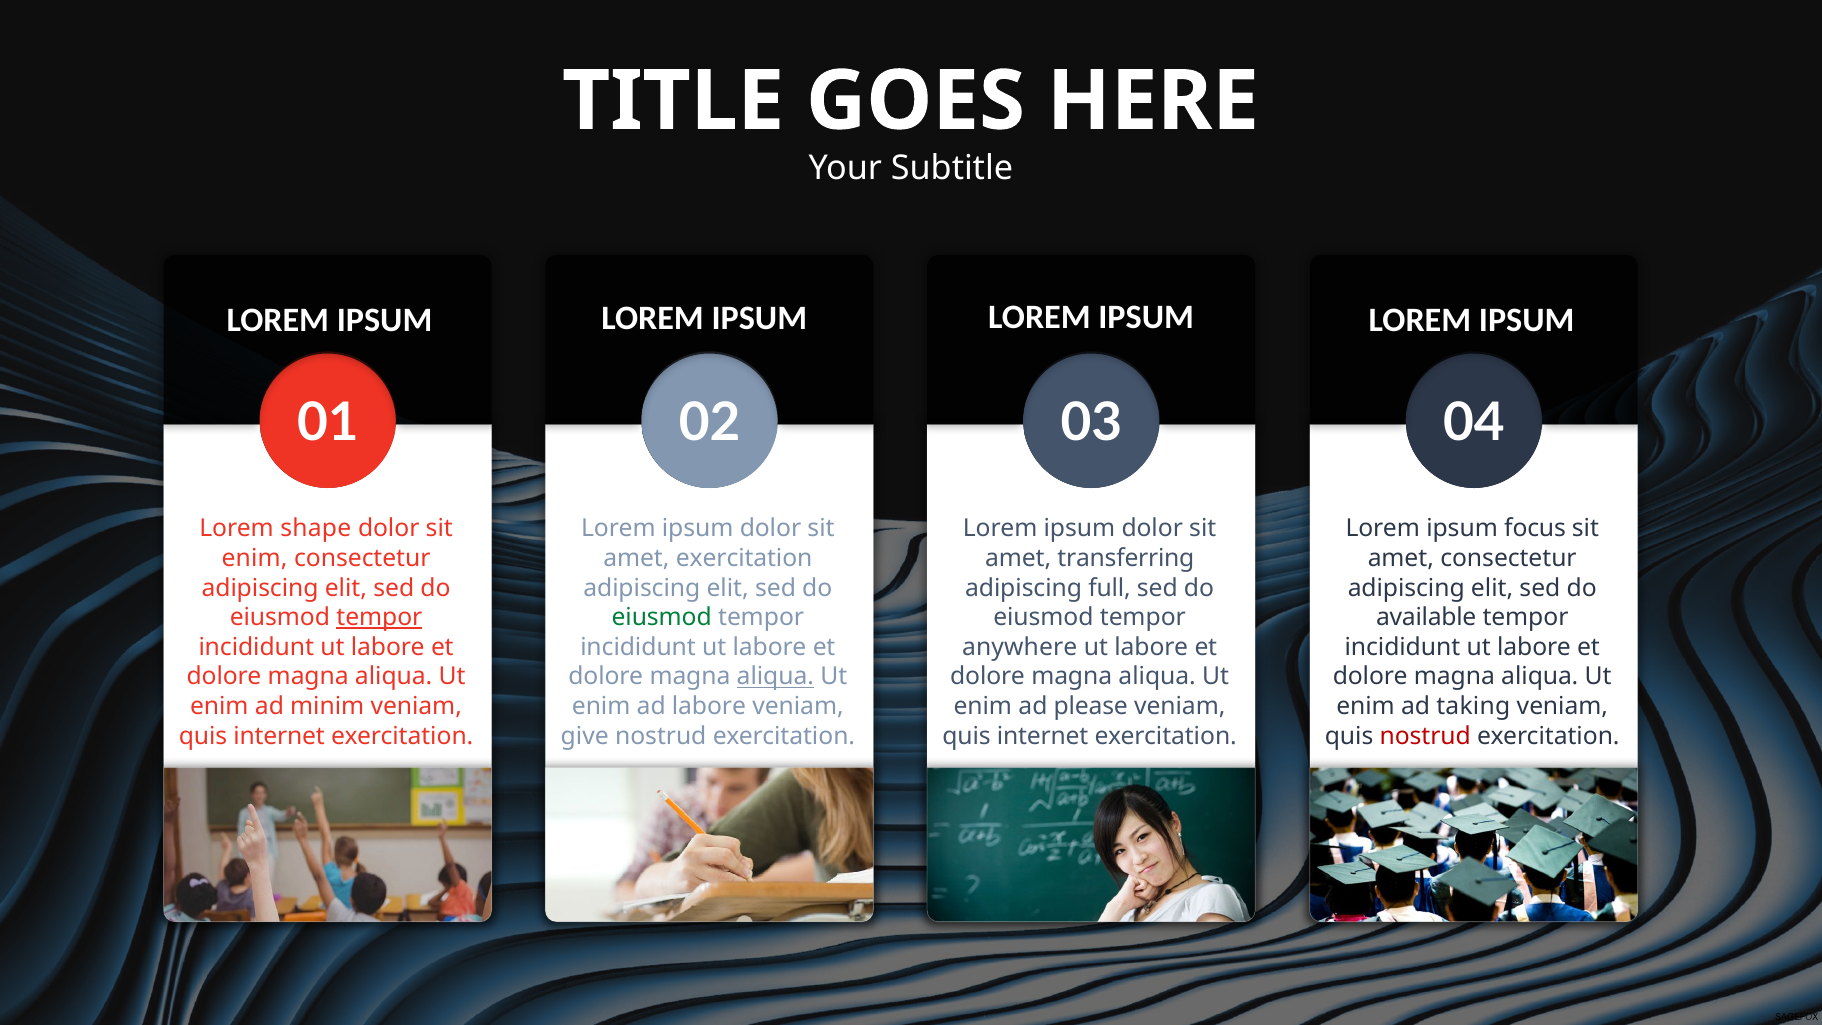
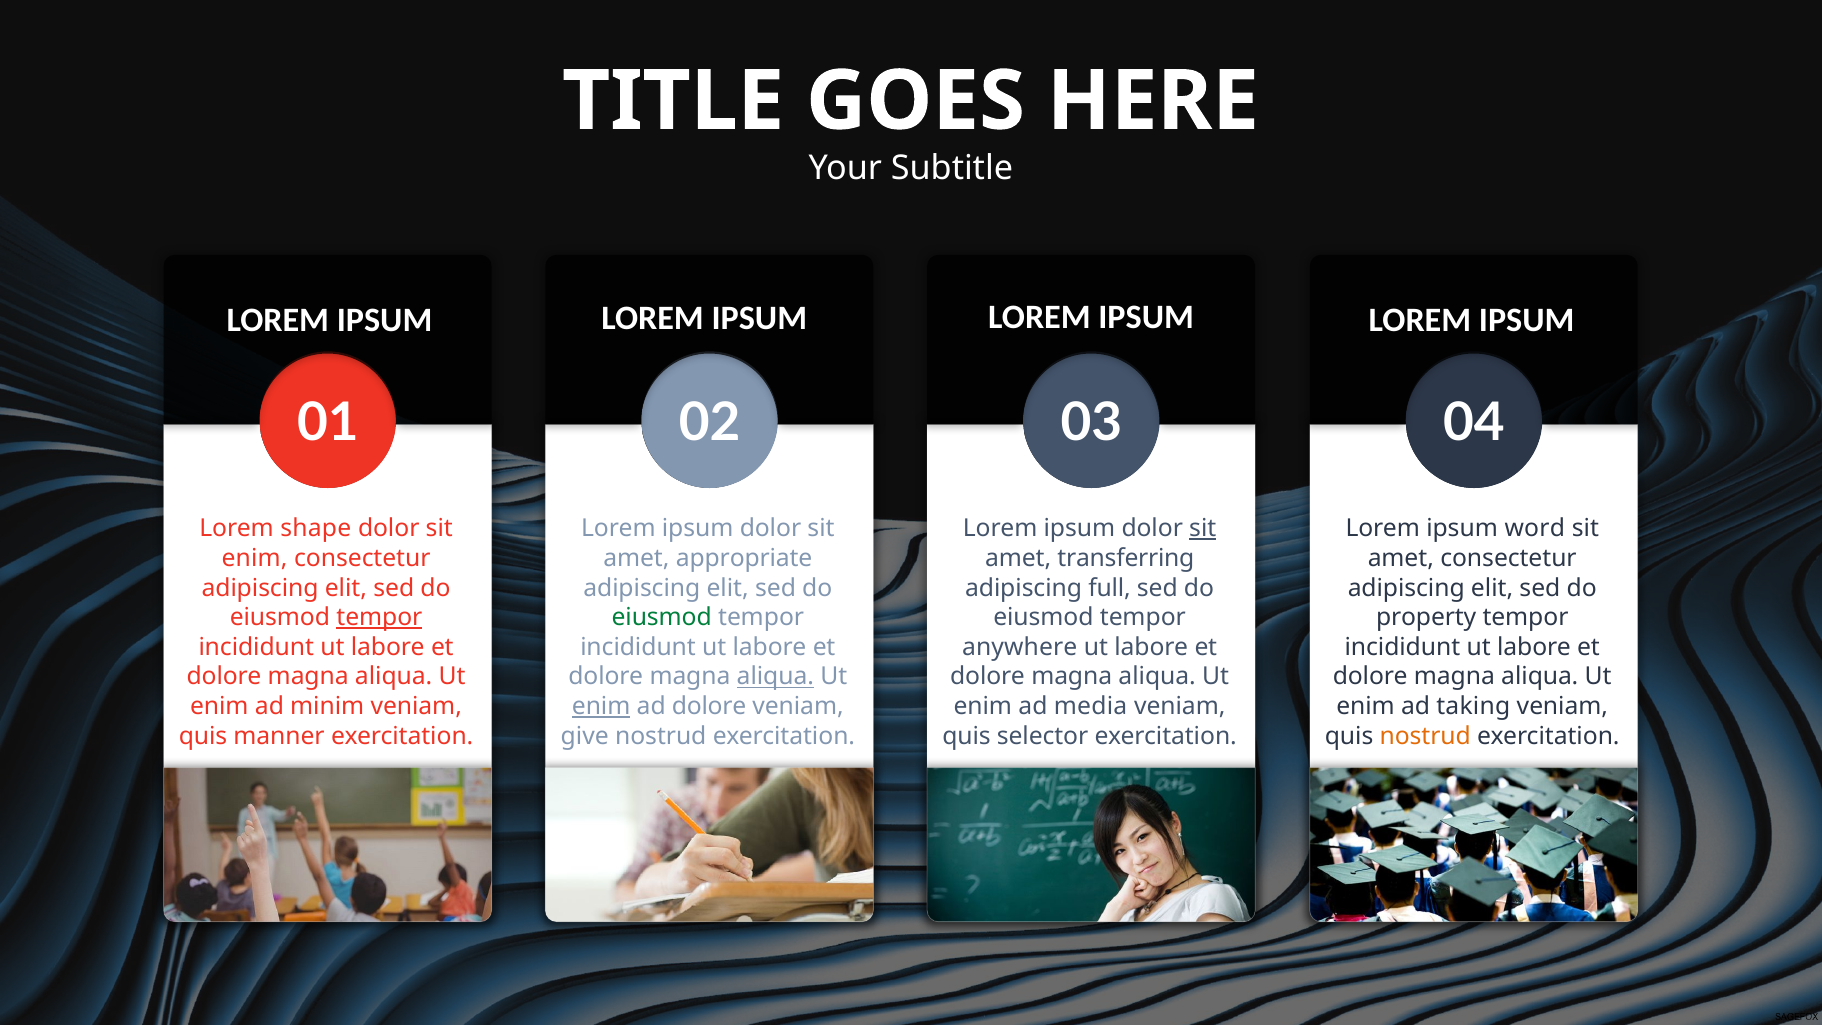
sit at (1203, 528) underline: none -> present
focus: focus -> word
amet exercitation: exercitation -> appropriate
available: available -> property
enim at (601, 706) underline: none -> present
ad labore: labore -> dolore
please: please -> media
internet at (279, 736): internet -> manner
internet at (1043, 736): internet -> selector
nostrud at (1425, 736) colour: red -> orange
